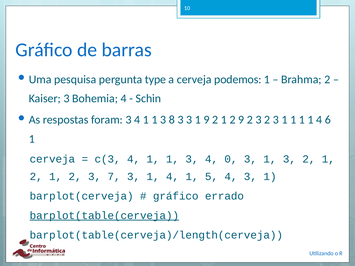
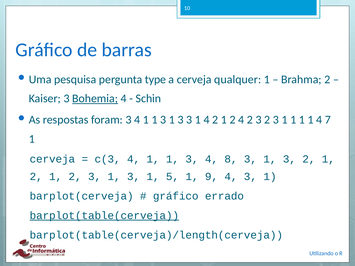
podemos: podemos -> qualquer
Bohemia underline: none -> present
1 1 3 8: 8 -> 1
3 1 9: 9 -> 4
2 9: 9 -> 4
6: 6 -> 7
0: 0 -> 8
1 2 3 7: 7 -> 1
3 1 4: 4 -> 5
5: 5 -> 9
